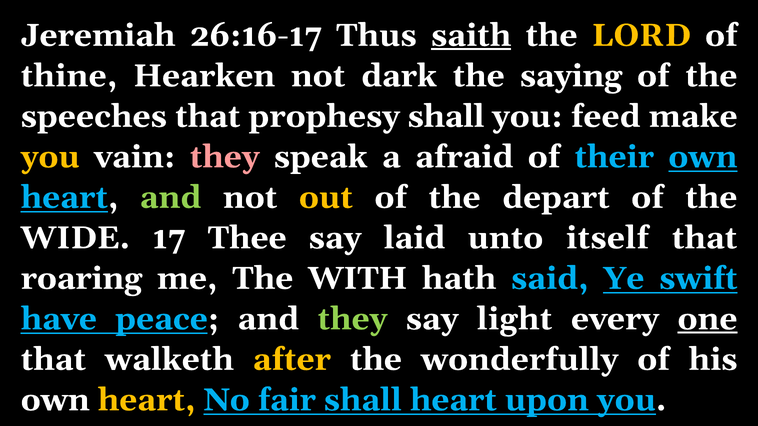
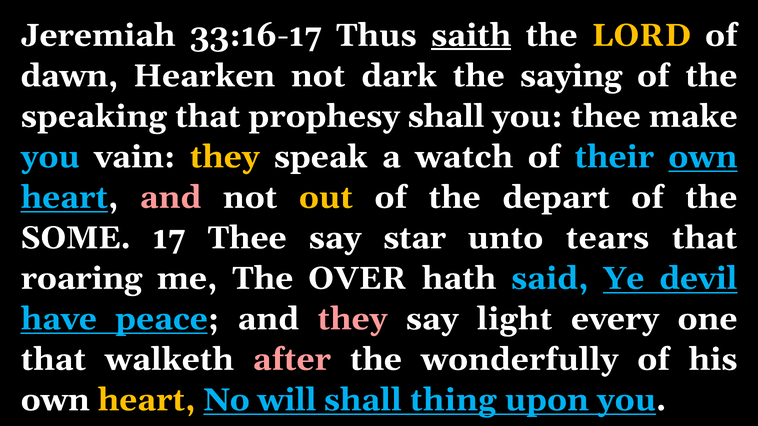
26:16-17: 26:16-17 -> 33:16-17
thine: thine -> dawn
speeches: speeches -> speaking
you feed: feed -> thee
you at (50, 157) colour: yellow -> light blue
they at (225, 157) colour: pink -> yellow
afraid: afraid -> watch
and at (171, 198) colour: light green -> pink
WIDE: WIDE -> SOME
laid: laid -> star
itself: itself -> tears
WITH: WITH -> OVER
swift: swift -> devil
they at (352, 319) colour: light green -> pink
one underline: present -> none
after colour: yellow -> pink
fair: fair -> will
shall heart: heart -> thing
